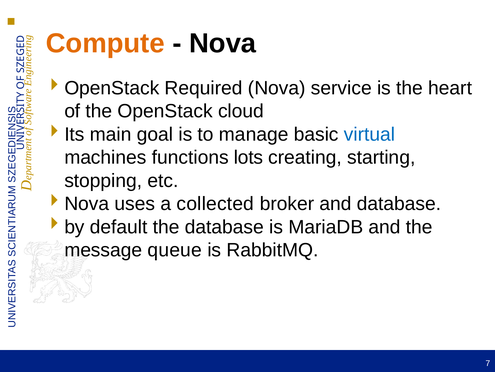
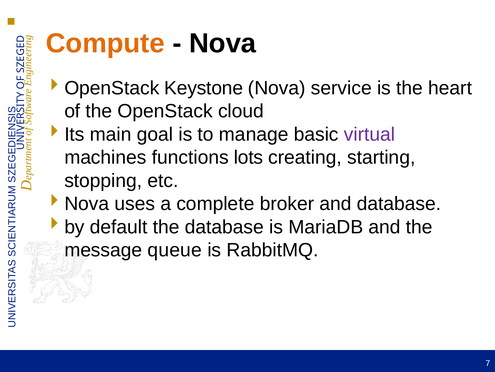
Required: Required -> Keystone
virtual colour: blue -> purple
collected: collected -> complete
